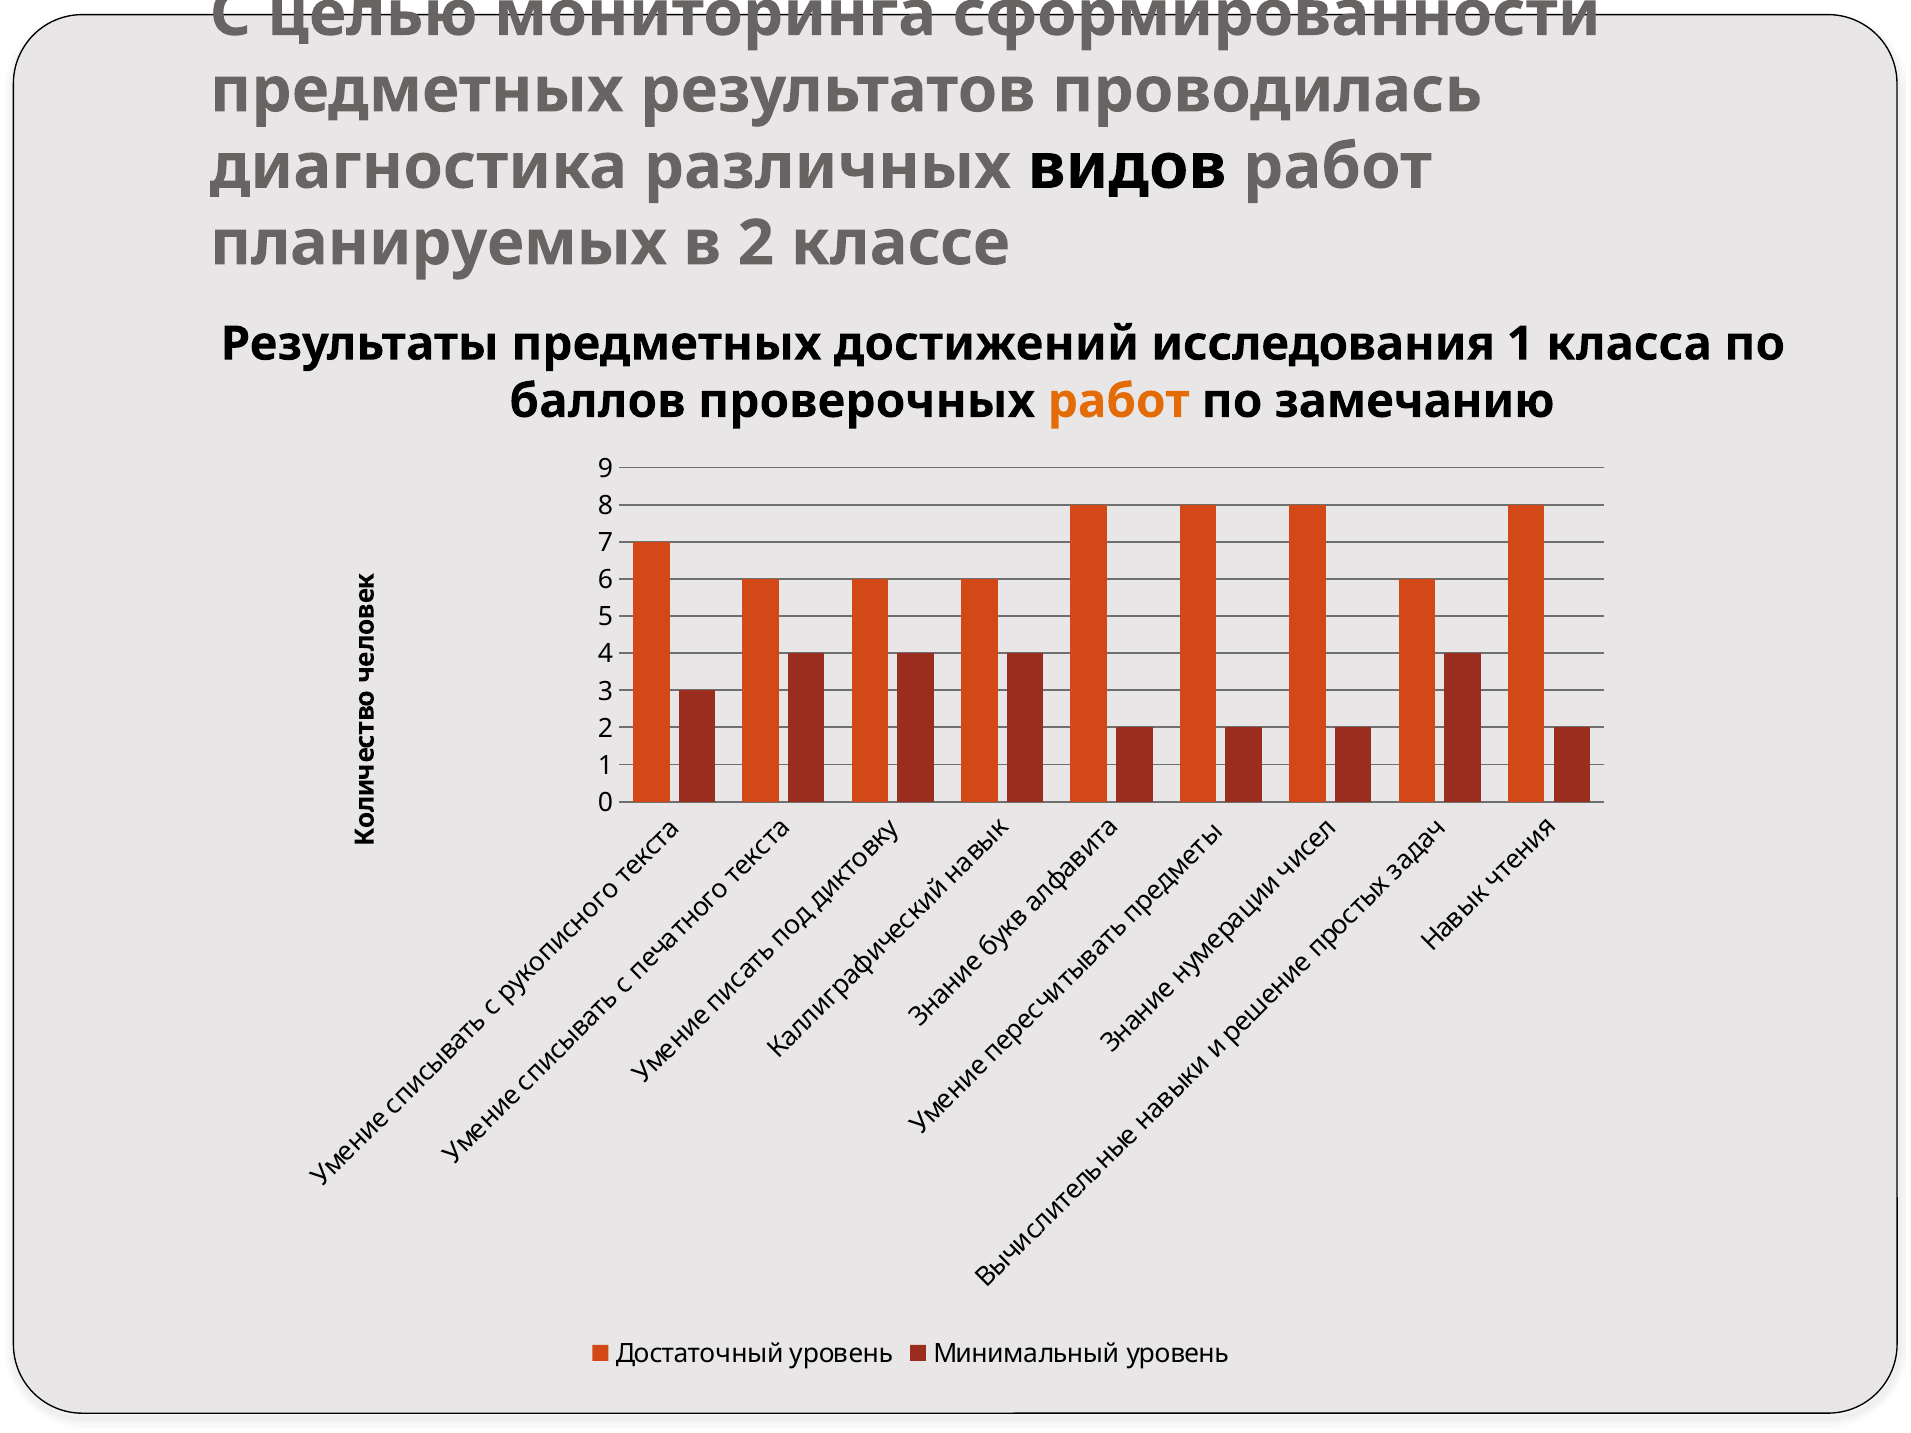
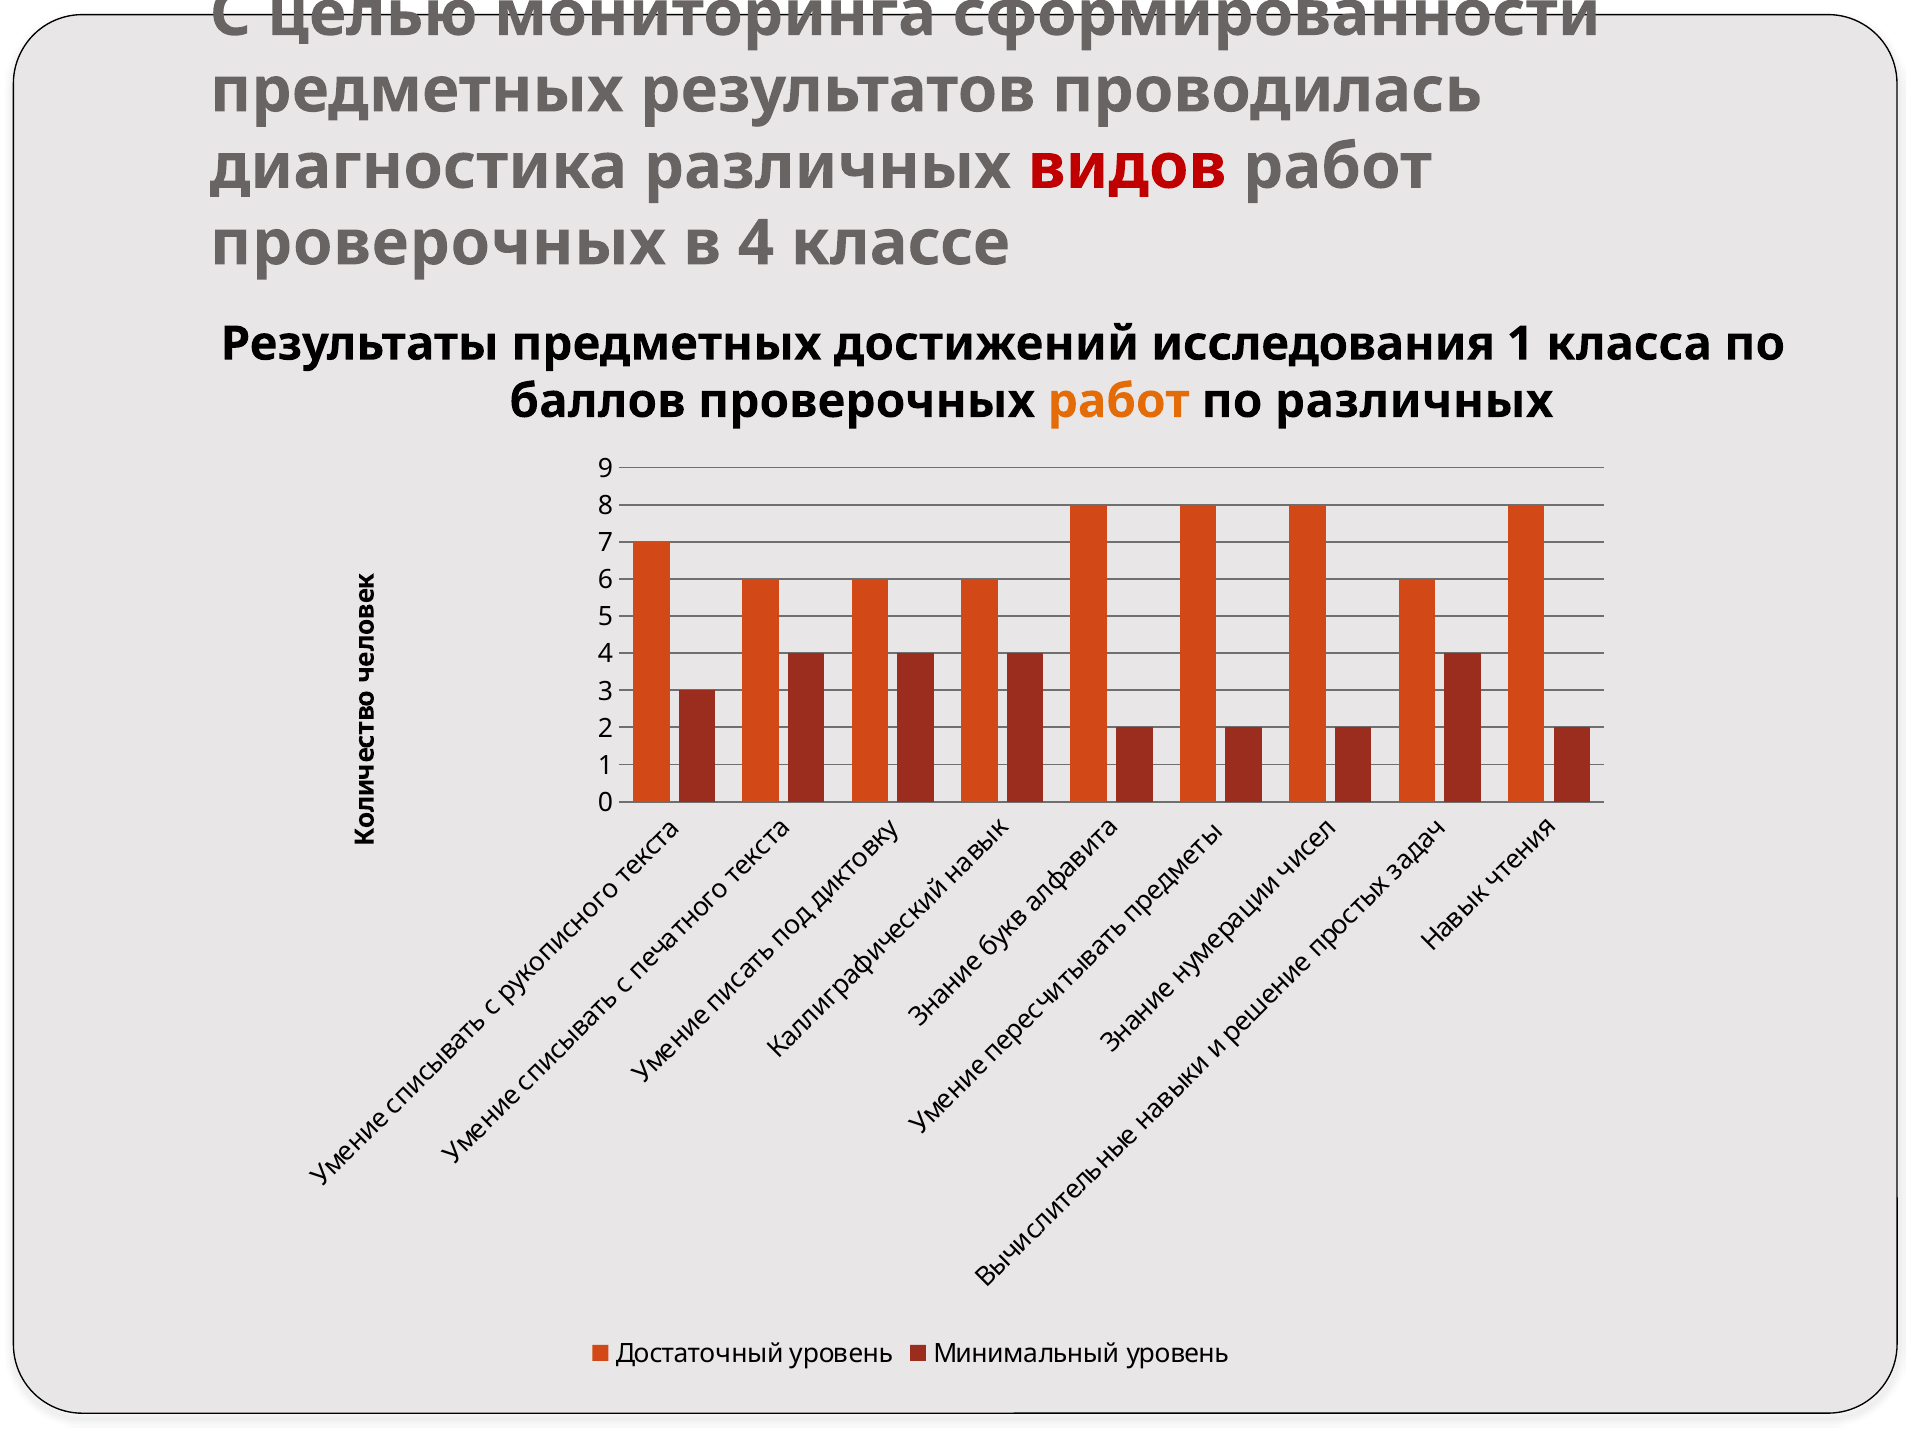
видов colour: black -> red
планируемых at (439, 243): планируемых -> проверочных
в 2: 2 -> 4
по замечанию: замечанию -> различных
